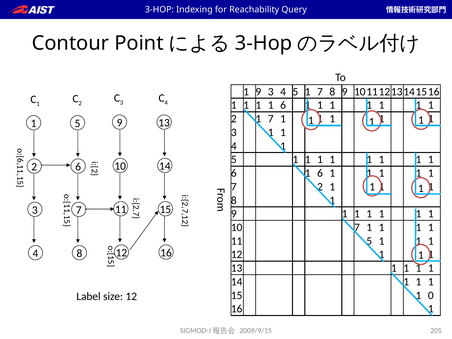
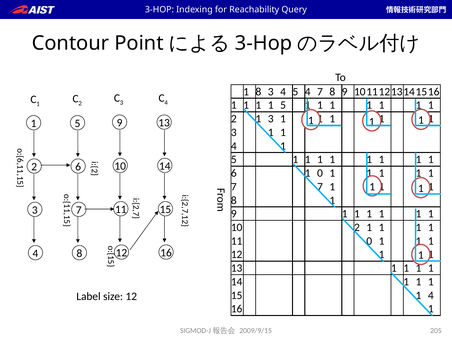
9 at (258, 92): 9 -> 8
4 5 1: 1 -> 4
6 at (283, 105): 6 -> 5
2 1 7: 7 -> 3
6 1 6: 6 -> 0
7 2: 2 -> 7
10 7: 7 -> 2
11 5: 5 -> 0
15 1 0: 0 -> 4
